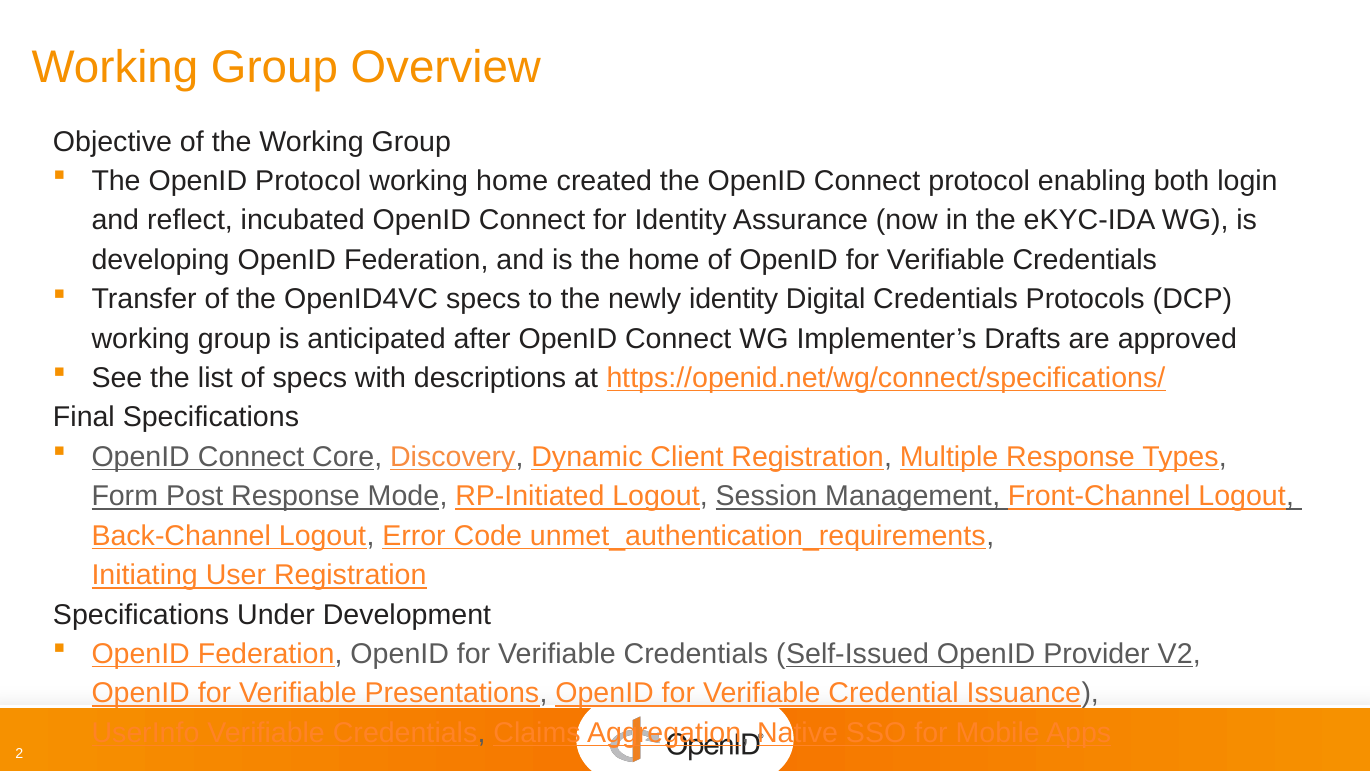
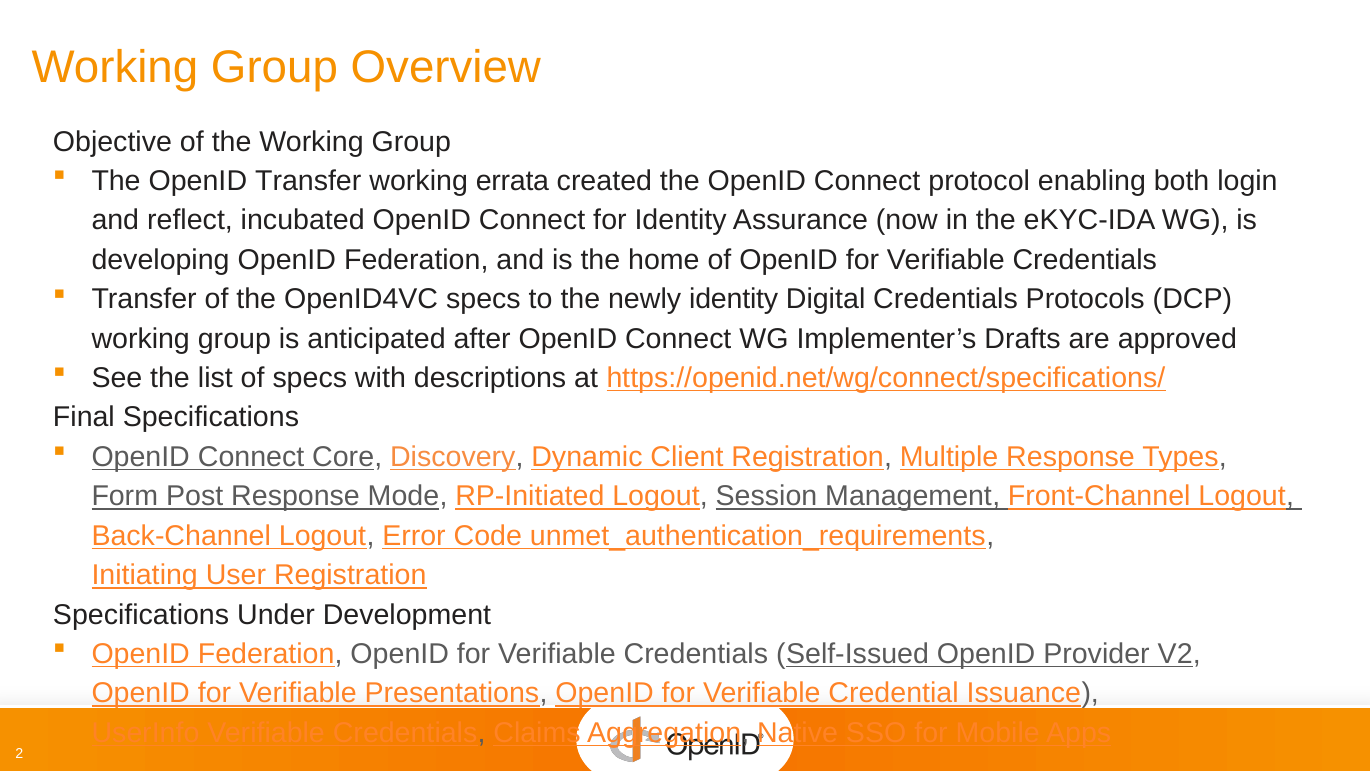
OpenID Protocol: Protocol -> Transfer
working home: home -> errata
